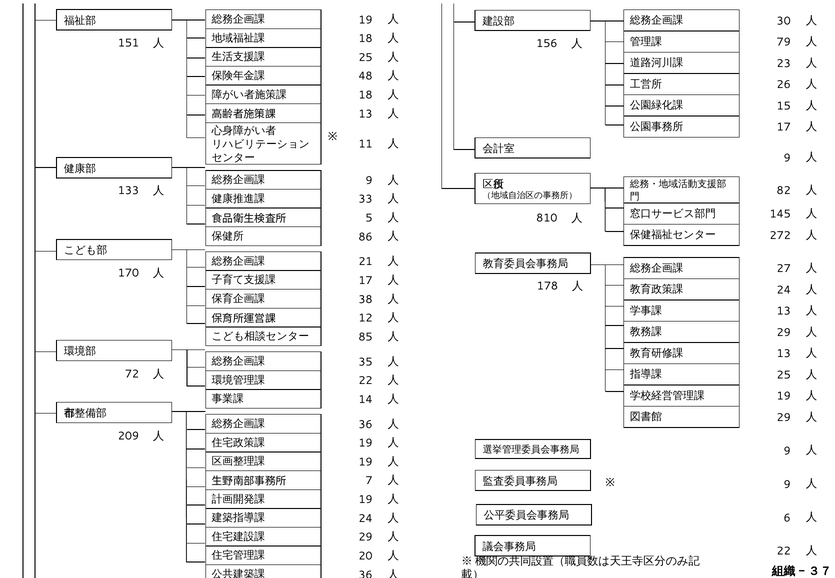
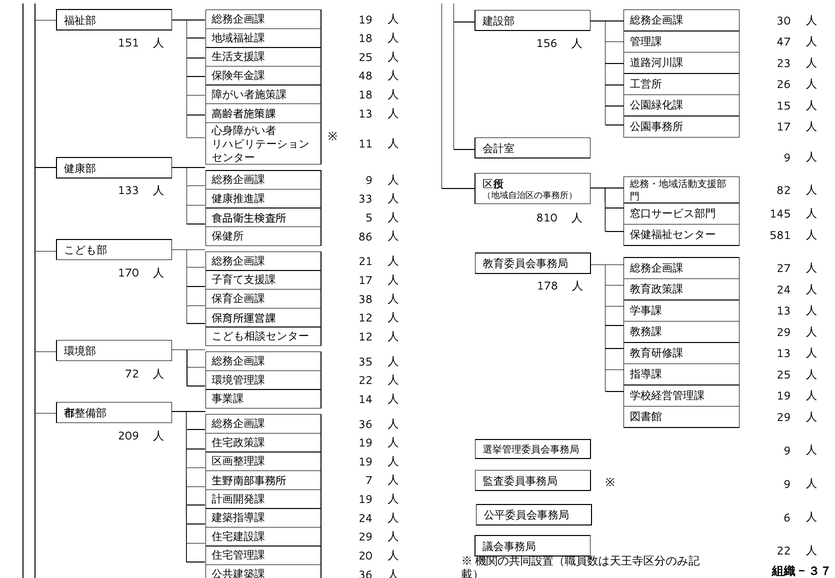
79: 79 -> 47
272: 272 -> 581
85 at (366, 337): 85 -> 12
